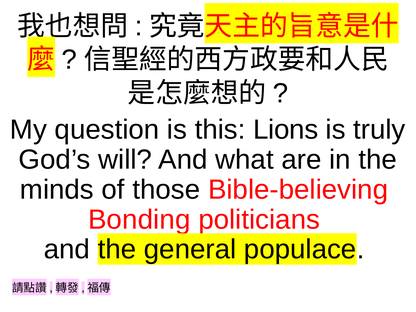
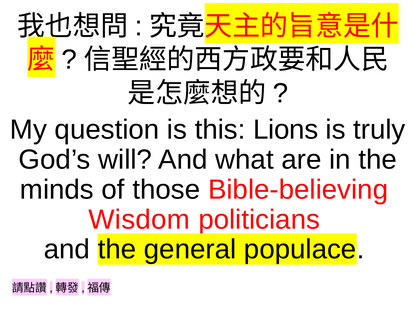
Bonding: Bonding -> Wisdom
